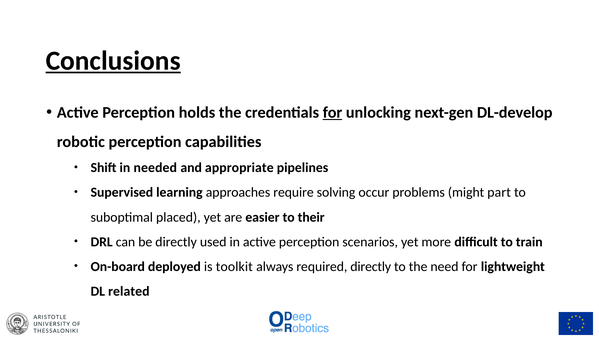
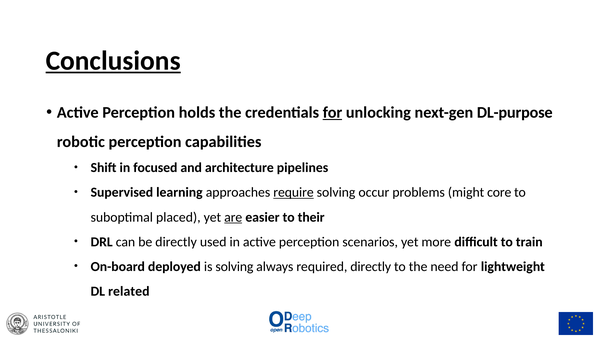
DL-develop: DL-develop -> DL-purpose
needed: needed -> focused
appropriate: appropriate -> architecture
require underline: none -> present
part: part -> core
are underline: none -> present
is toolkit: toolkit -> solving
